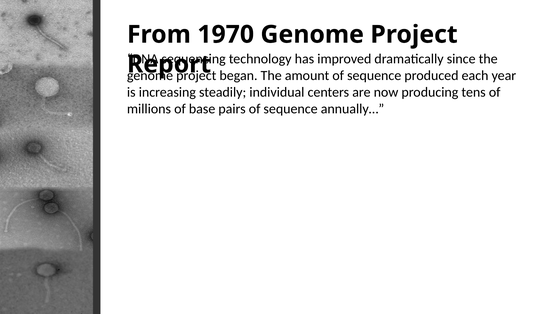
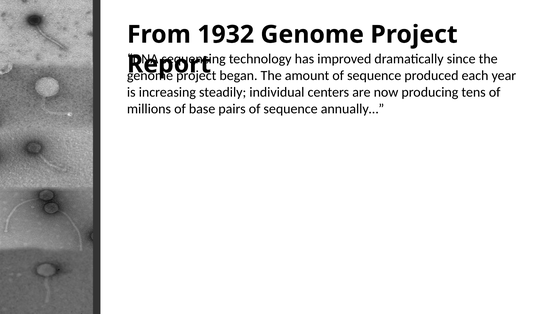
1970: 1970 -> 1932
